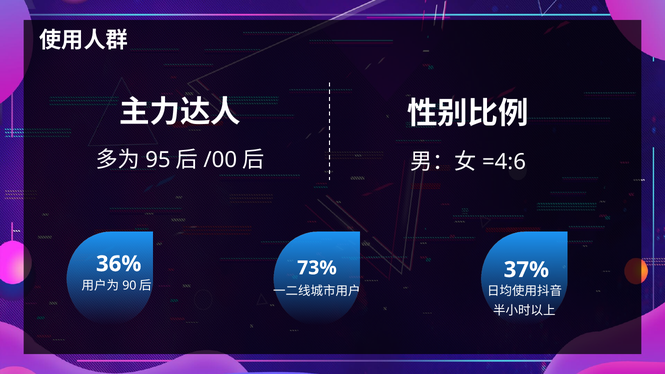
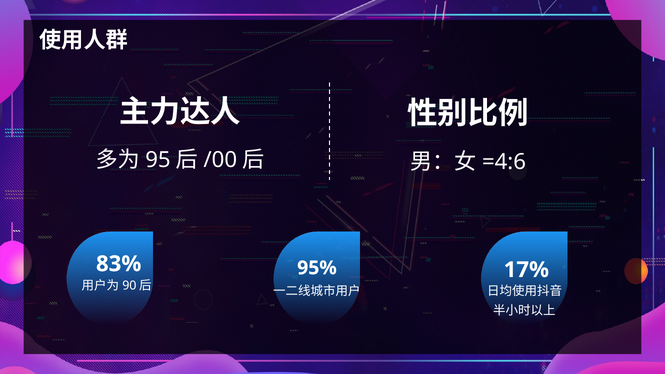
36%: 36% -> 83%
73%: 73% -> 95%
37%: 37% -> 17%
